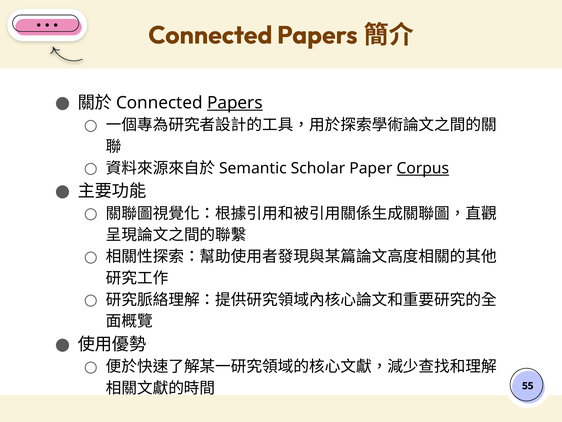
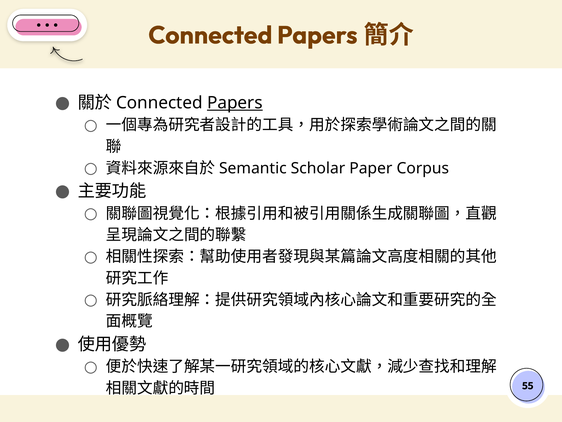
Corpus underline: present -> none
